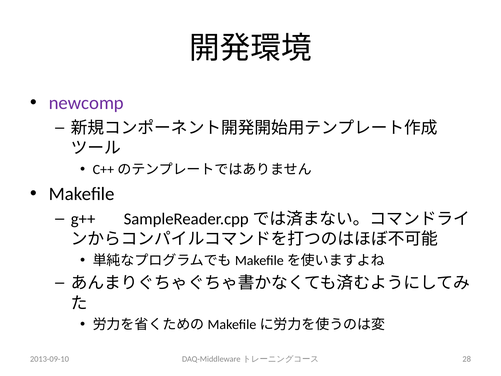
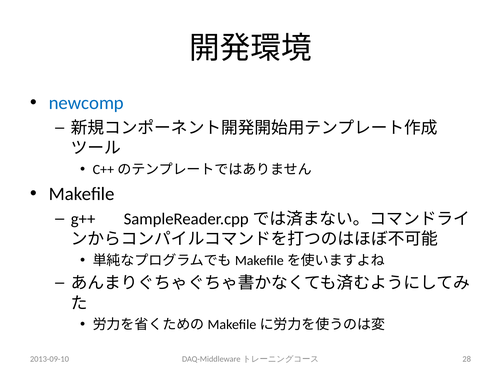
newcomp colour: purple -> blue
